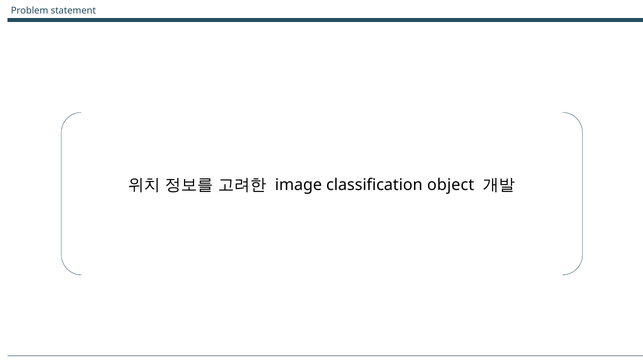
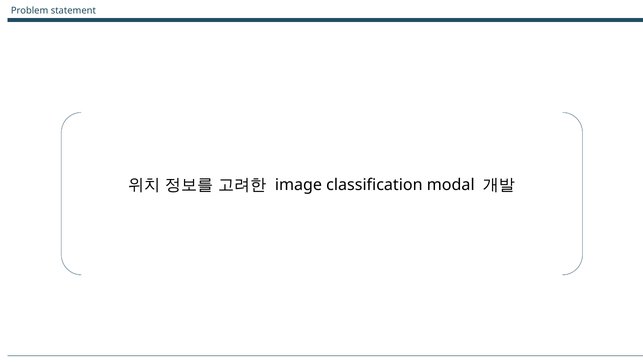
object: object -> modal
